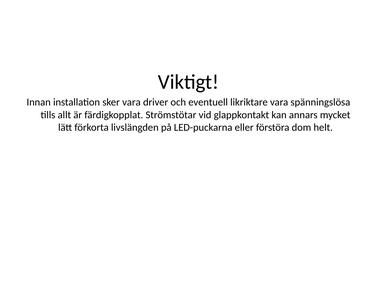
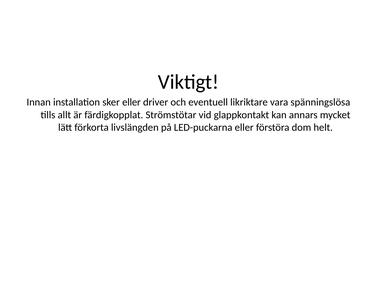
sker vara: vara -> eller
